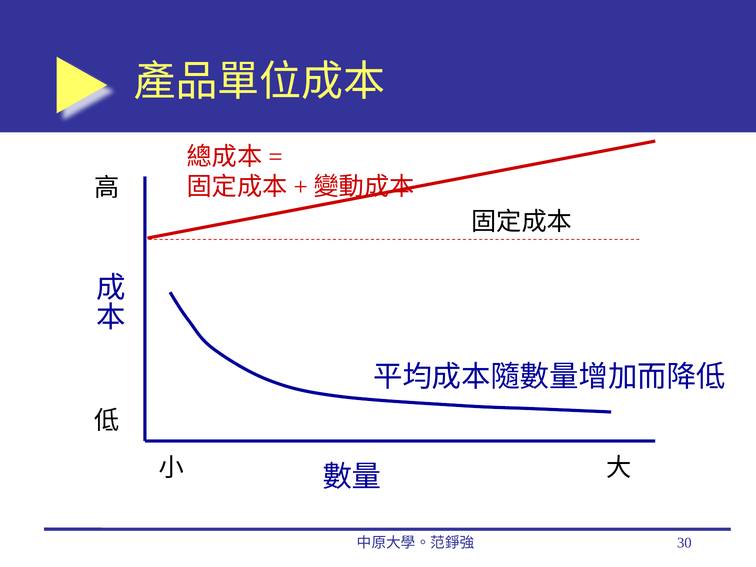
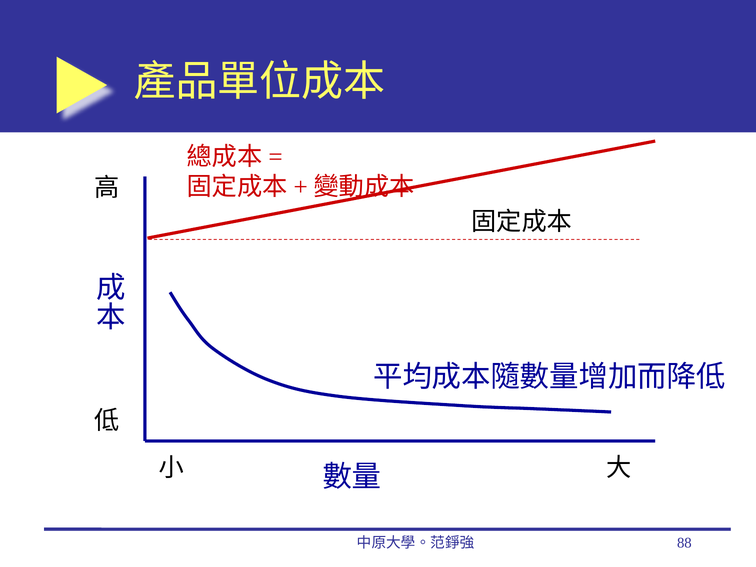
30: 30 -> 88
